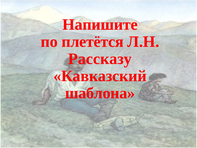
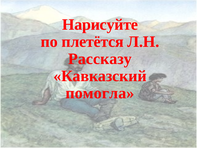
Напишите: Напишите -> Нарисуйте
шаблона: шаблона -> помогла
